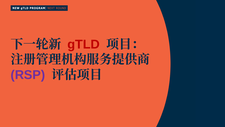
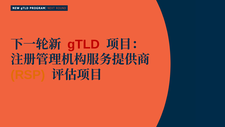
RSP colour: purple -> orange
